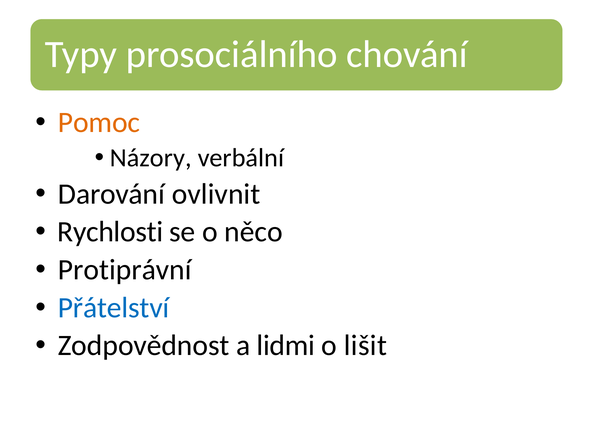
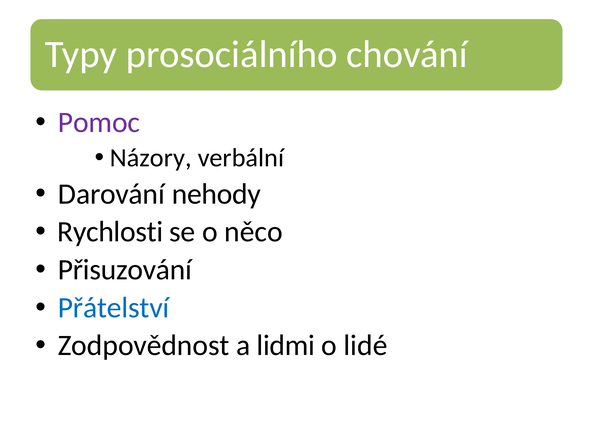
Pomoc colour: orange -> purple
ovlivnit: ovlivnit -> nehody
Protiprávní: Protiprávní -> Přisuzování
lišit: lišit -> lidé
